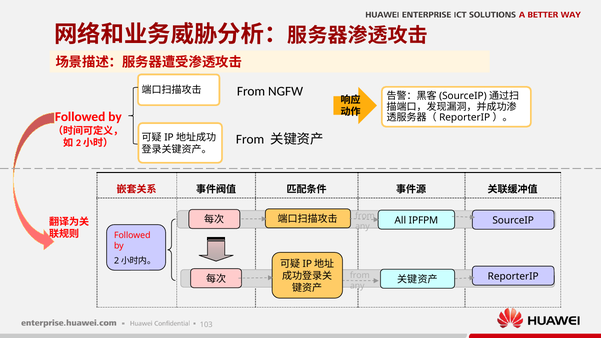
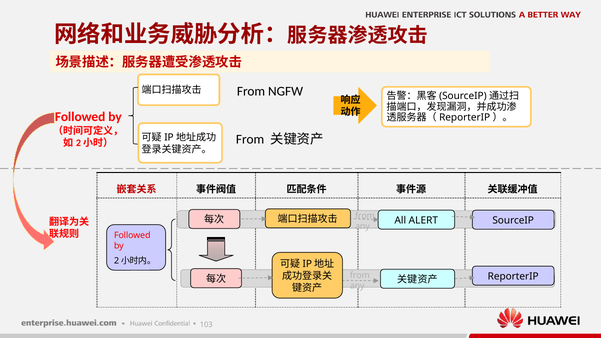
IPFPM: IPFPM -> ALERT
